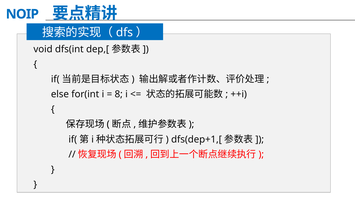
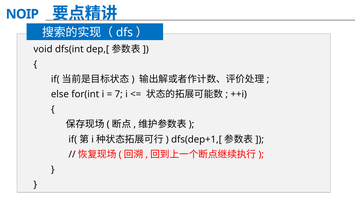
8: 8 -> 7
